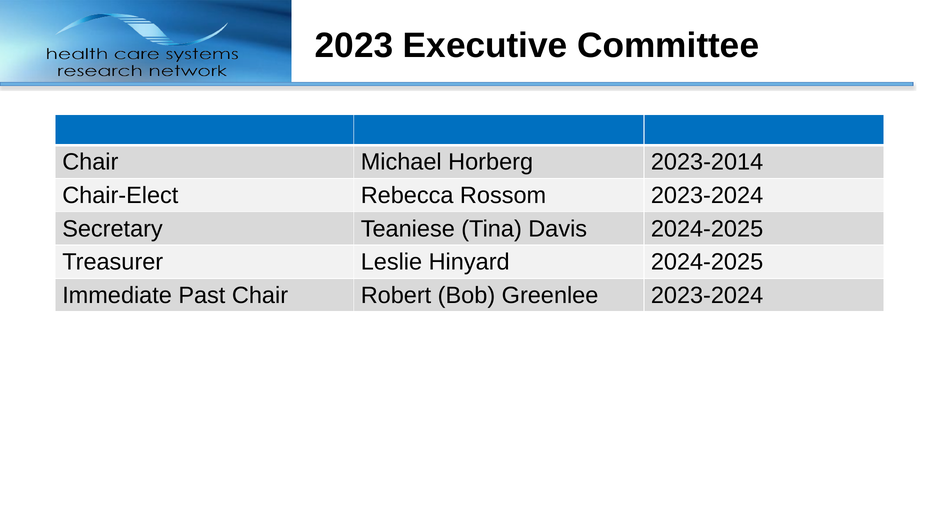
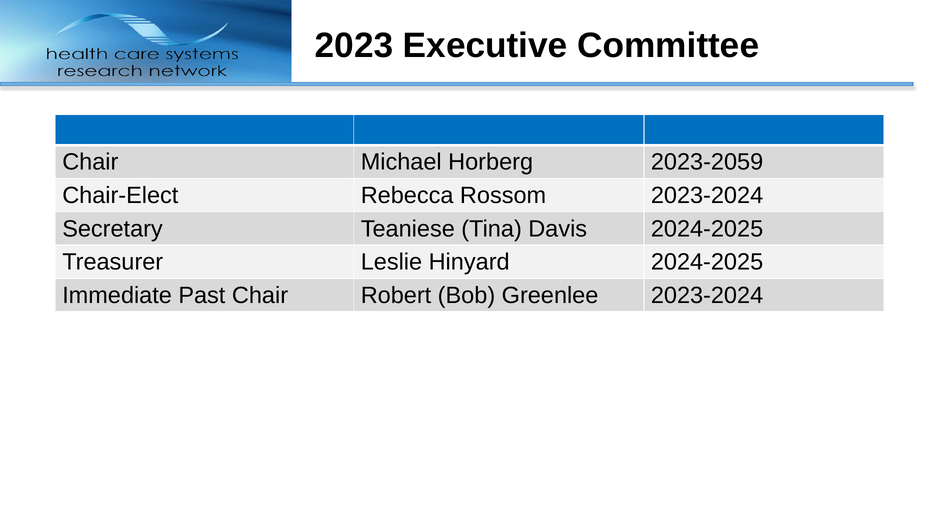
2023-2014: 2023-2014 -> 2023-2059
